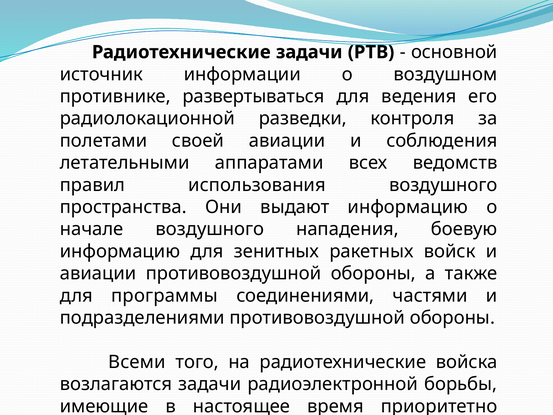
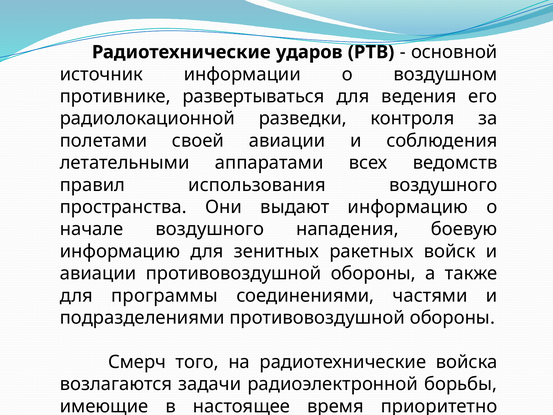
Радиотехнические задачи: задачи -> ударов
Всеми: Всеми -> Смерч
